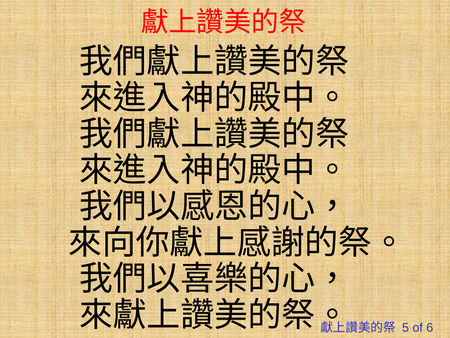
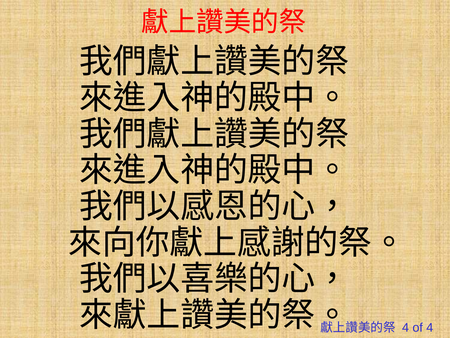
5 at (406, 327): 5 -> 4
of 6: 6 -> 4
